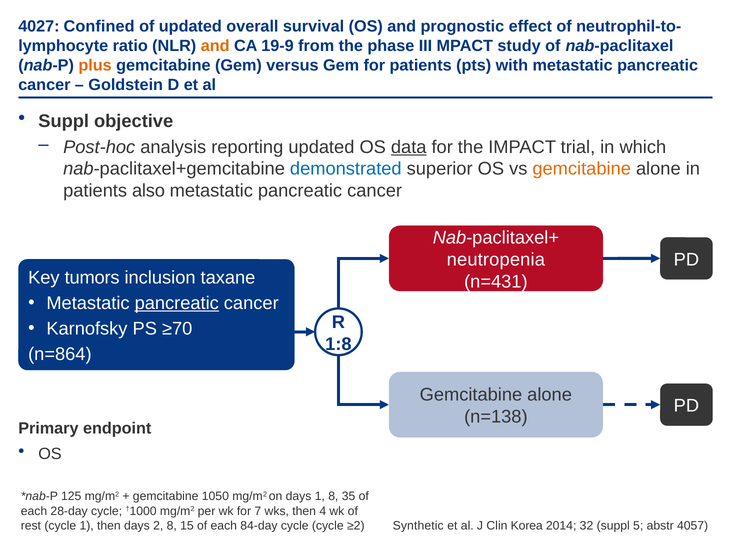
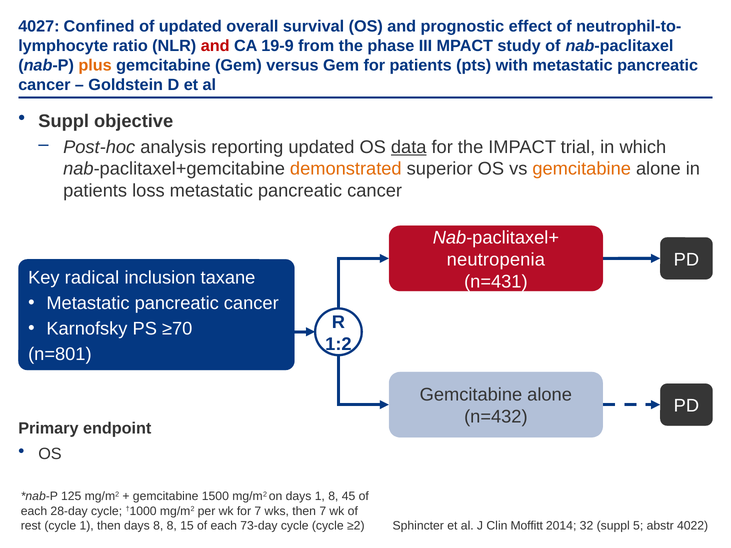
and at (215, 46) colour: orange -> red
demonstrated colour: blue -> orange
also: also -> loss
tumors: tumors -> radical
pancreatic at (177, 303) underline: present -> none
1:8: 1:8 -> 1:2
n=864: n=864 -> n=801
n=138: n=138 -> n=432
1050: 1050 -> 1500
35: 35 -> 45
then 4: 4 -> 7
days 2: 2 -> 8
84-day: 84-day -> 73-day
Synthetic: Synthetic -> Sphincter
Korea: Korea -> Moffitt
4057: 4057 -> 4022
